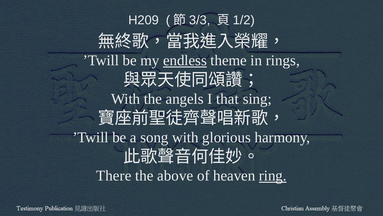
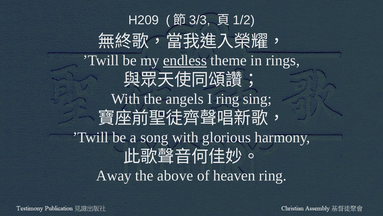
I that: that -> ring
There: There -> Away
ring at (273, 175) underline: present -> none
